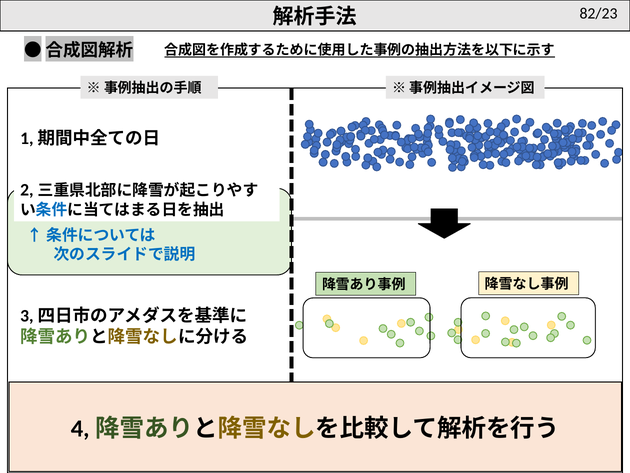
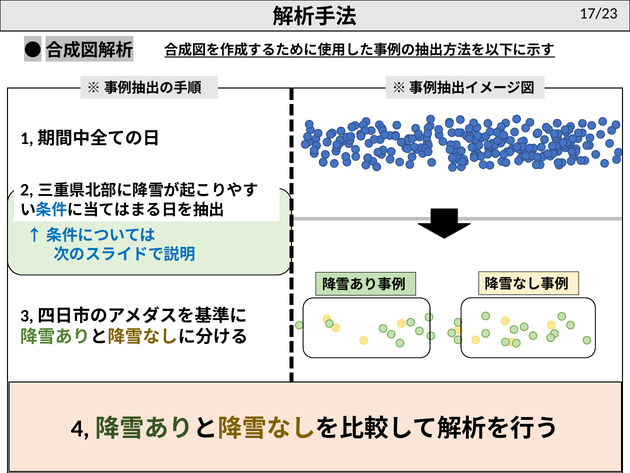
82/23: 82/23 -> 17/23
